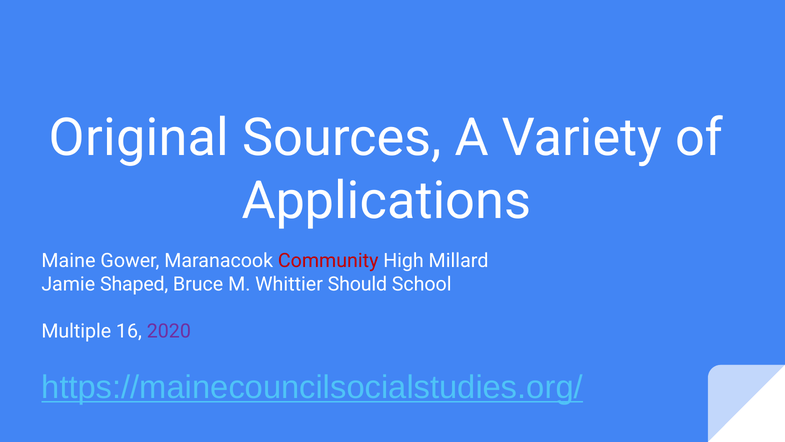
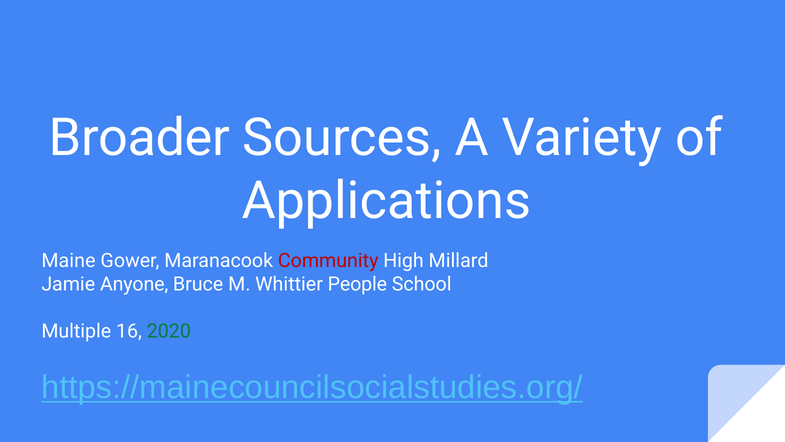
Original: Original -> Broader
Shaped: Shaped -> Anyone
Should: Should -> People
2020 colour: purple -> green
